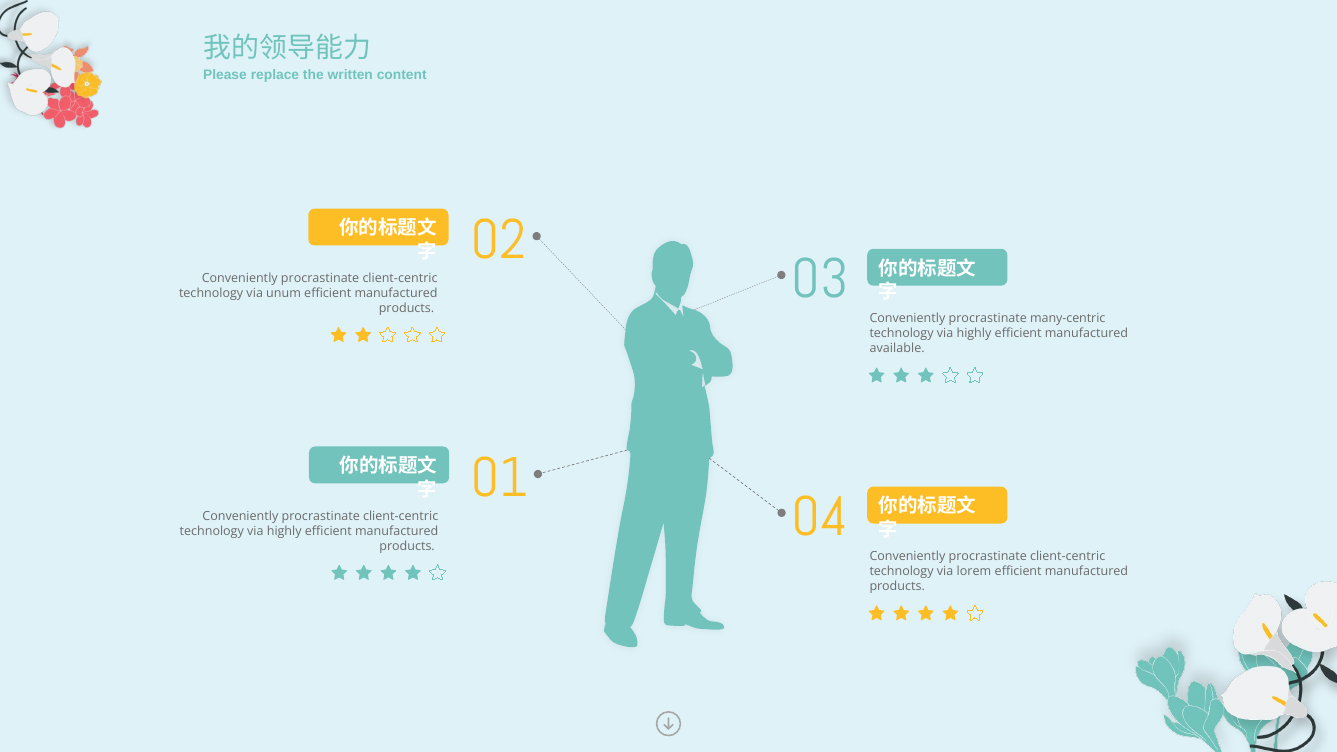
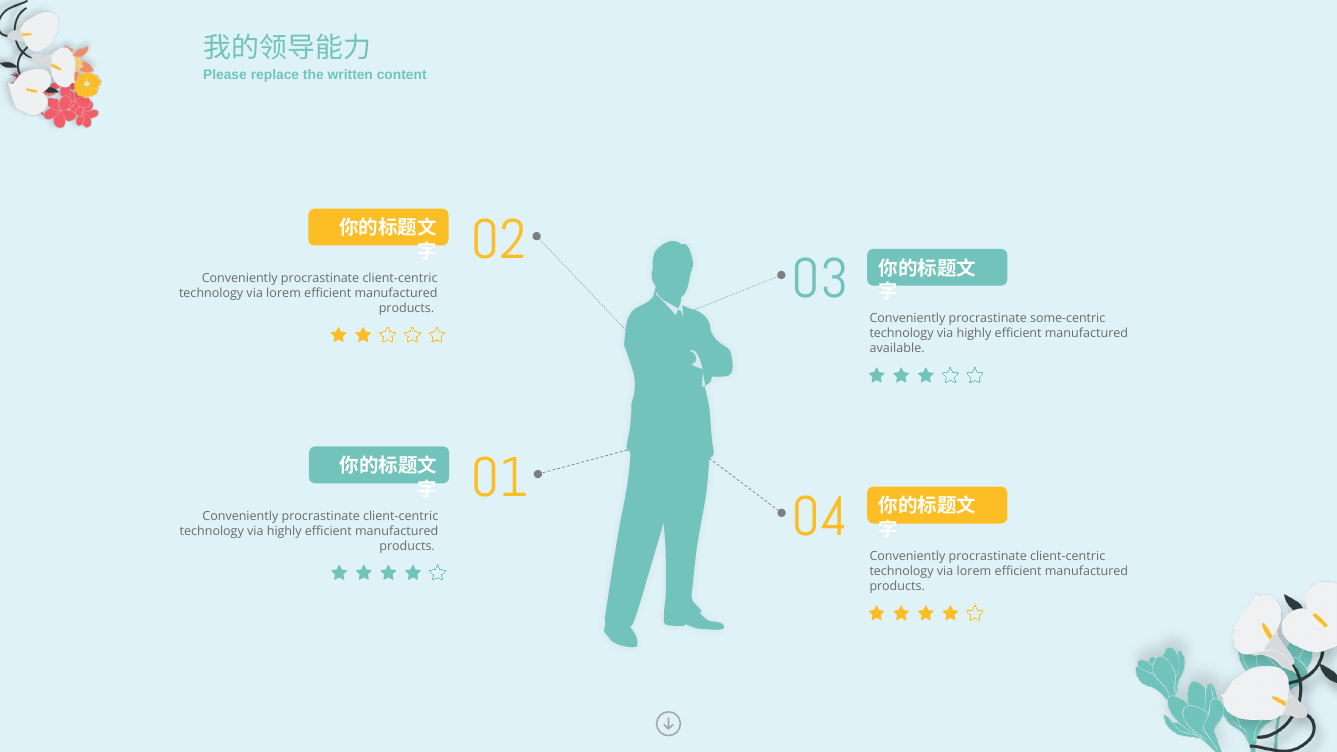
unum at (284, 293): unum -> lorem
many-centric: many-centric -> some-centric
